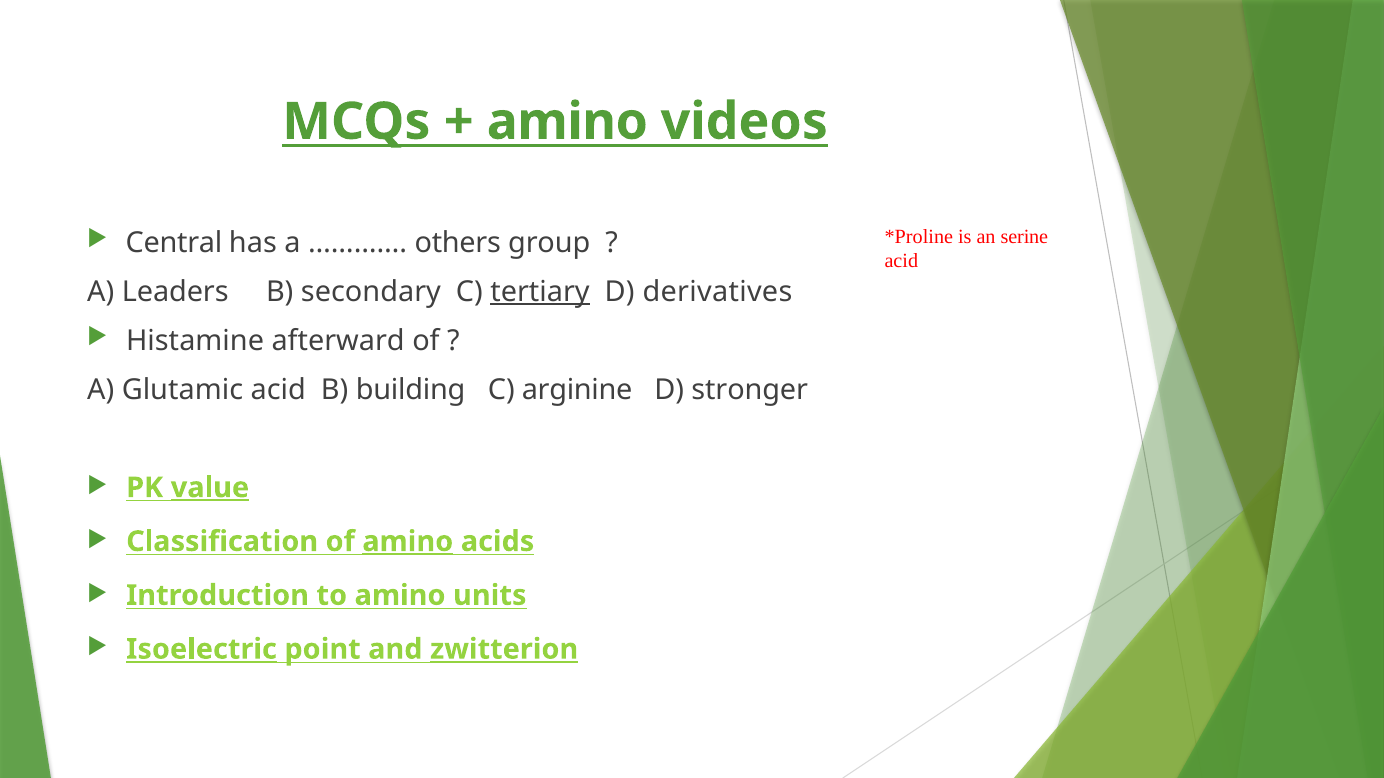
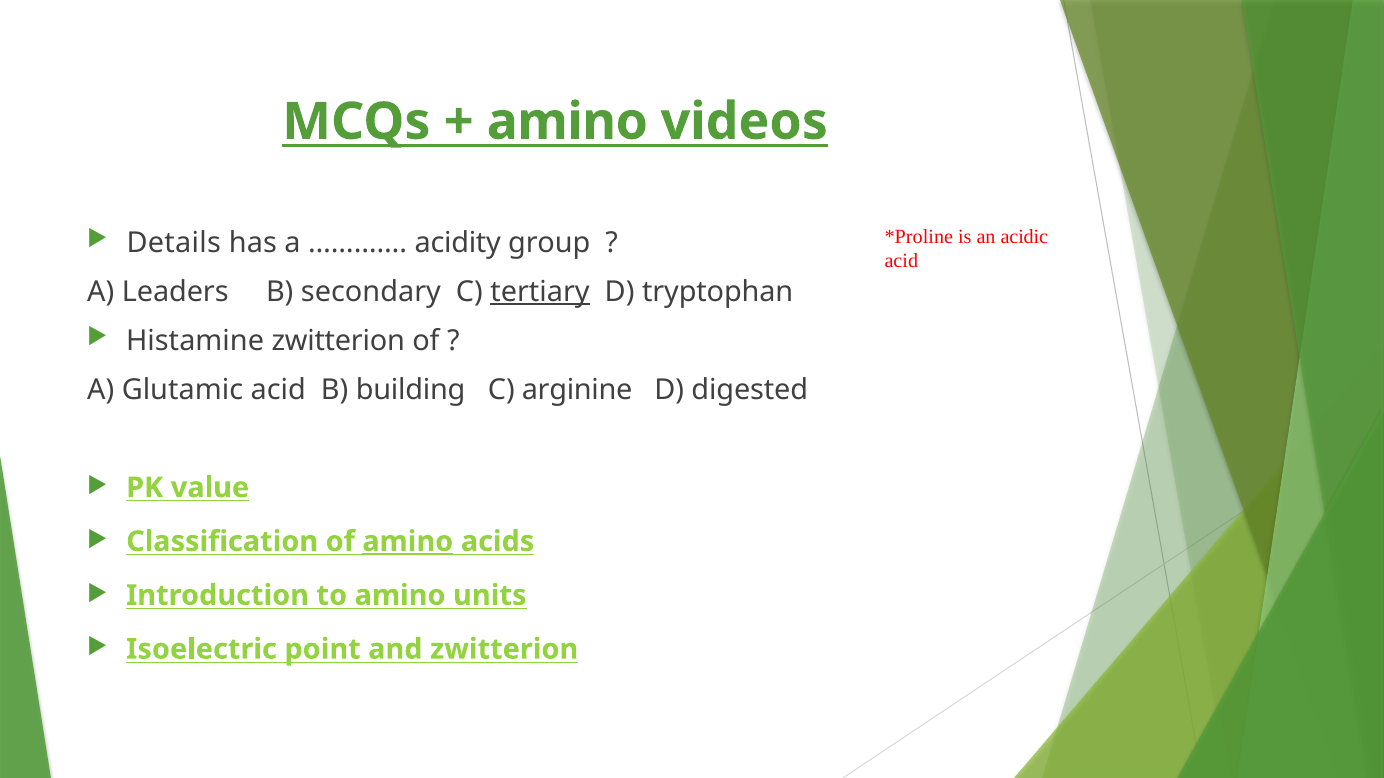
serine: serine -> acidic
Central: Central -> Details
others: others -> acidity
derivatives: derivatives -> tryptophan
Histamine afterward: afterward -> zwitterion
stronger: stronger -> digested
value underline: present -> none
Isoelectric underline: present -> none
zwitterion at (504, 650) underline: present -> none
